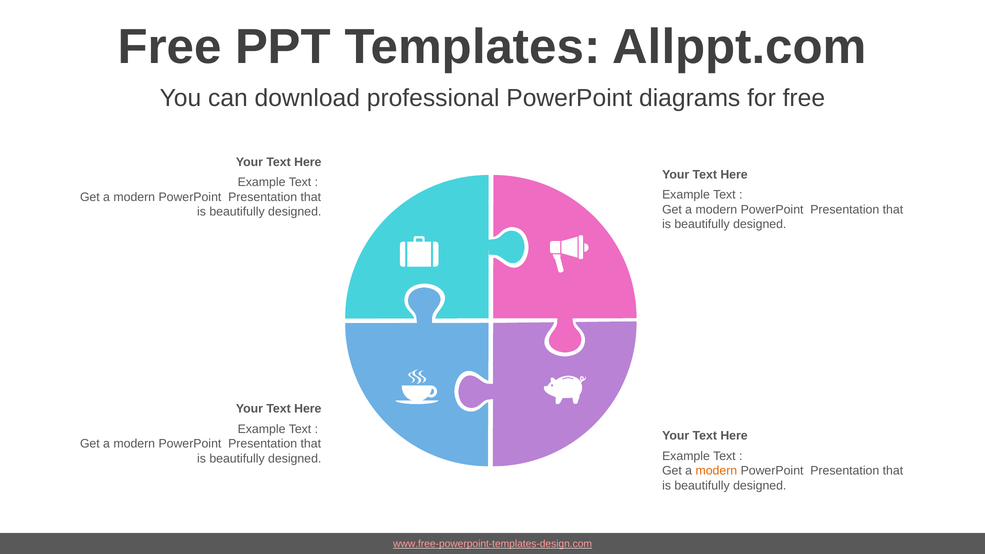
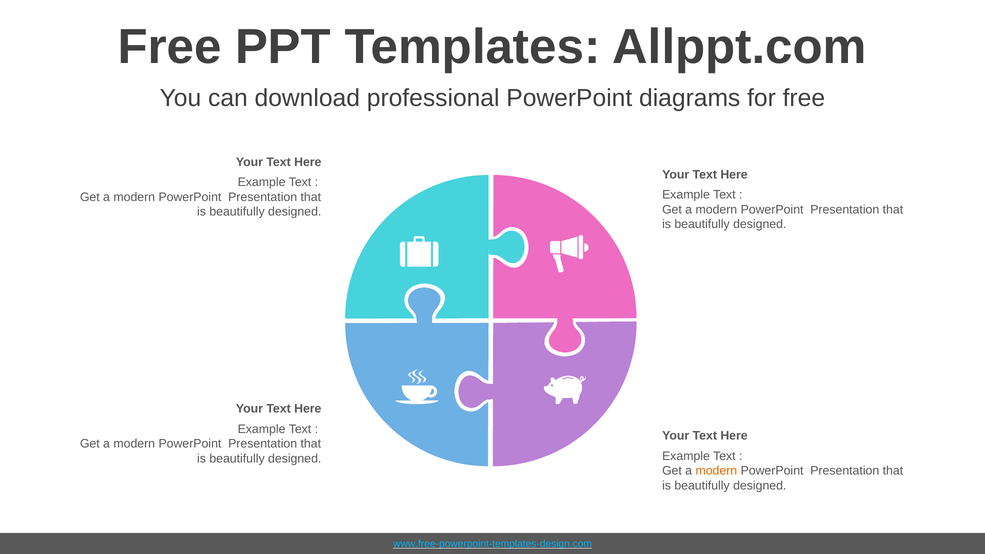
www.free-powerpoint-templates-design.com colour: pink -> light blue
